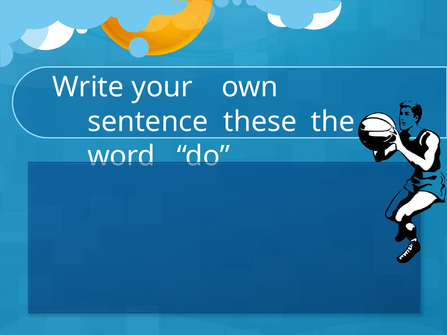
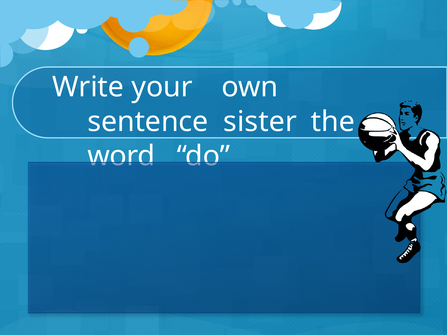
these: these -> sister
